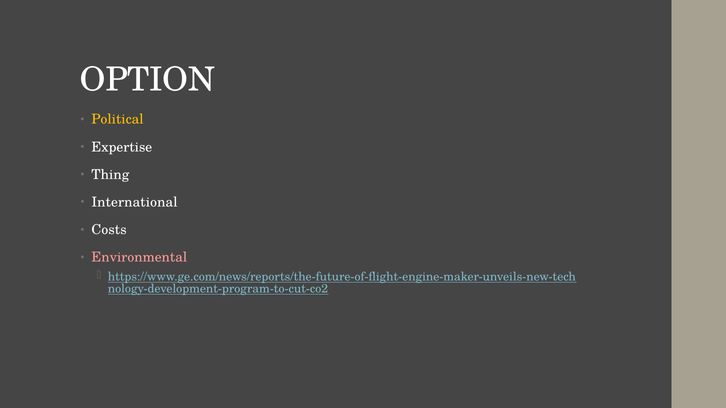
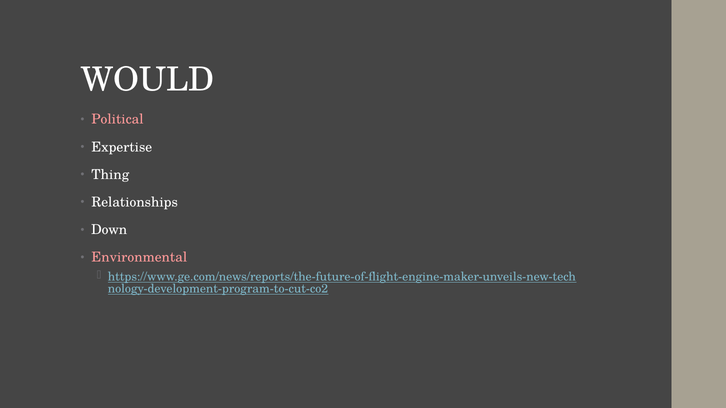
OPTION: OPTION -> WOULD
Political colour: yellow -> pink
International: International -> Relationships
Costs: Costs -> Down
